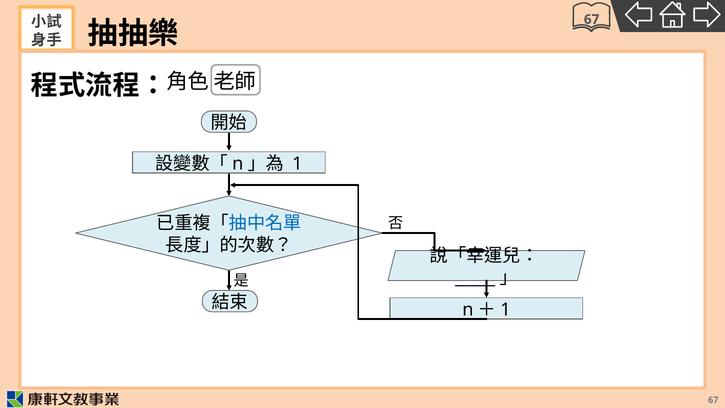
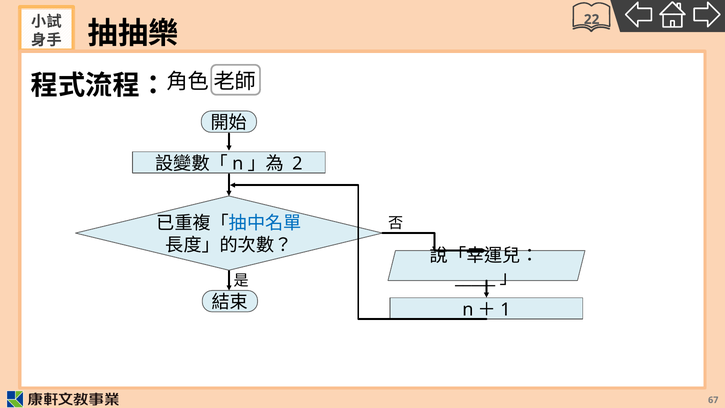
67 at (592, 19): 67 -> 22
1 at (297, 164): 1 -> 2
